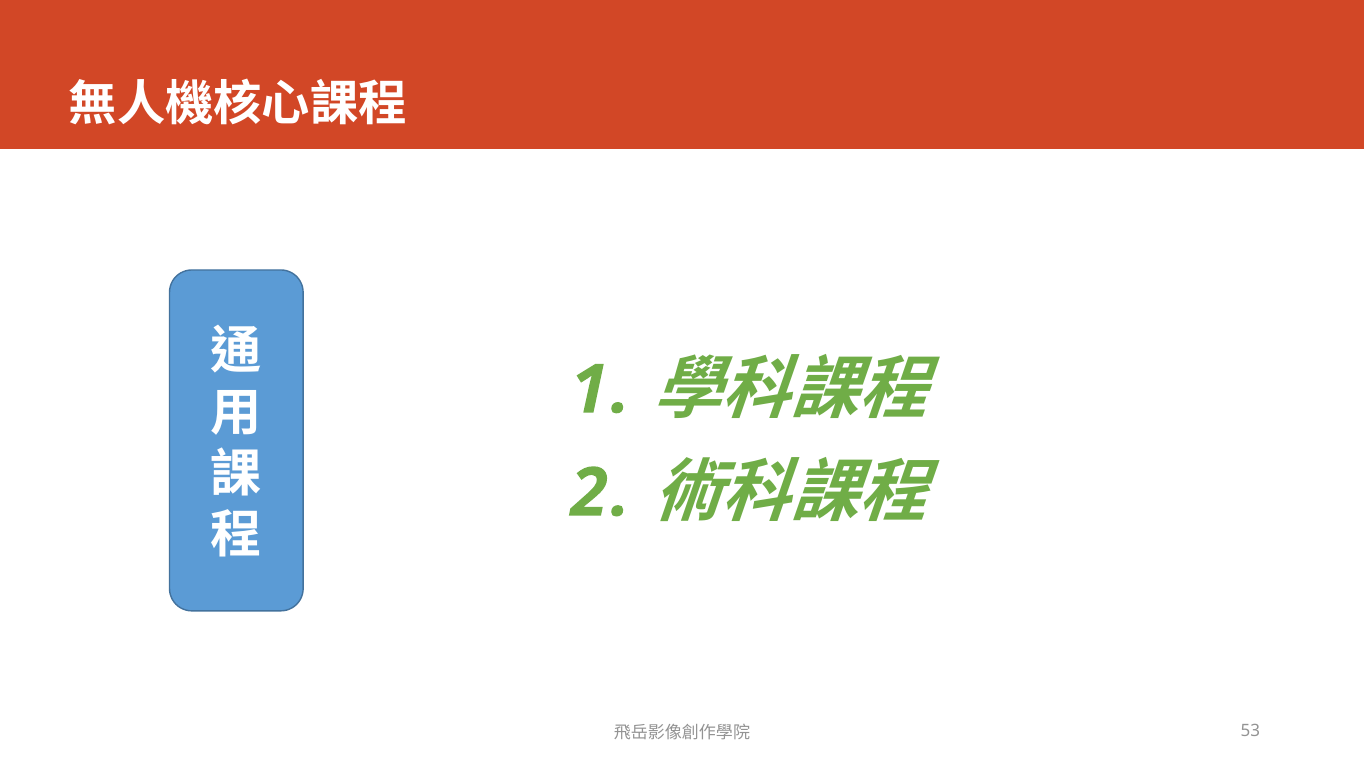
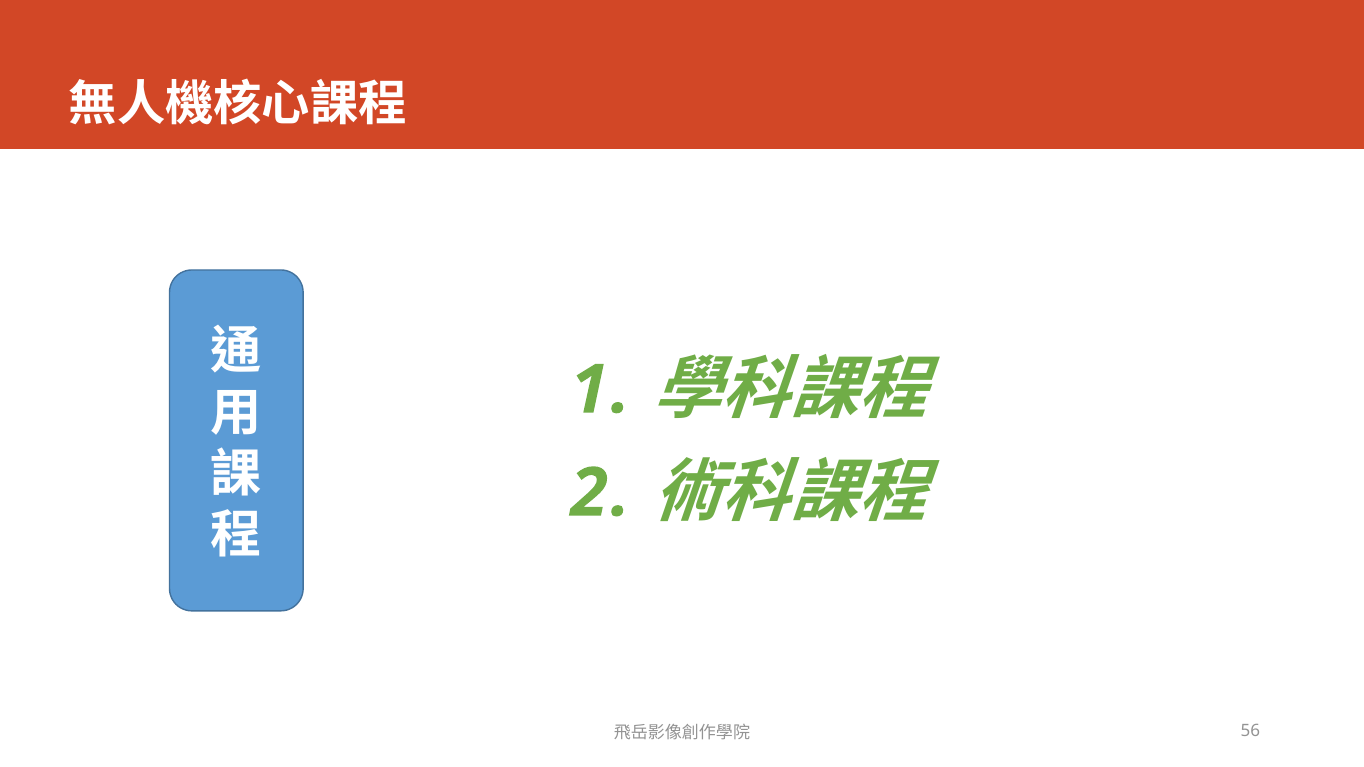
53: 53 -> 56
